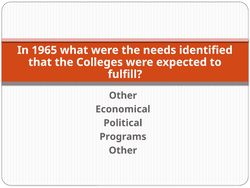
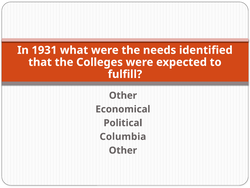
1965: 1965 -> 1931
Programs: Programs -> Columbia
